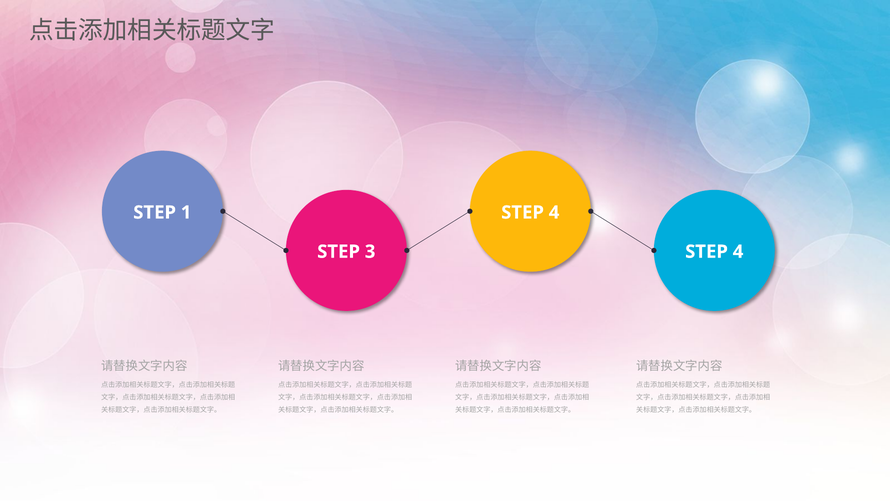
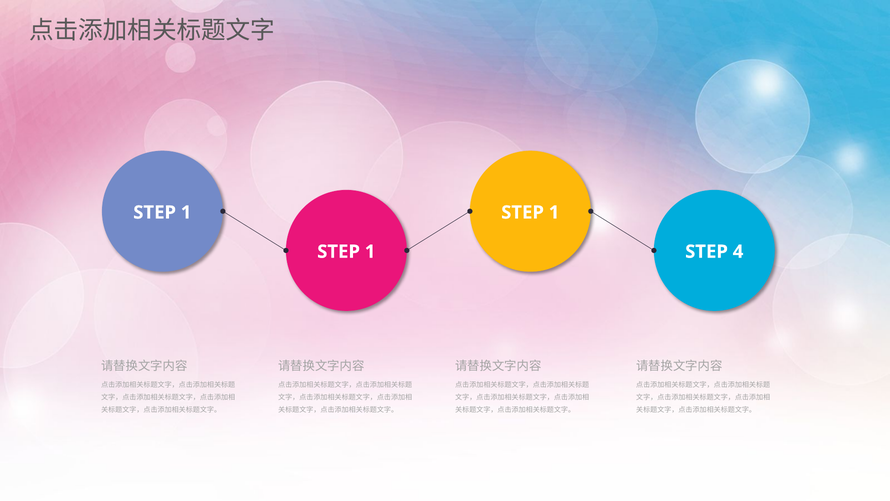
4 at (554, 212): 4 -> 1
3 at (370, 251): 3 -> 1
